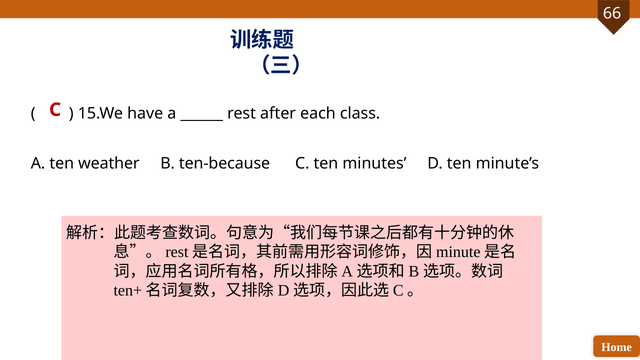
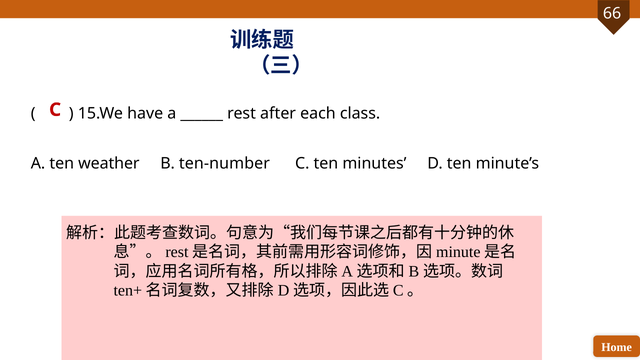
ten-because: ten-because -> ten-number
